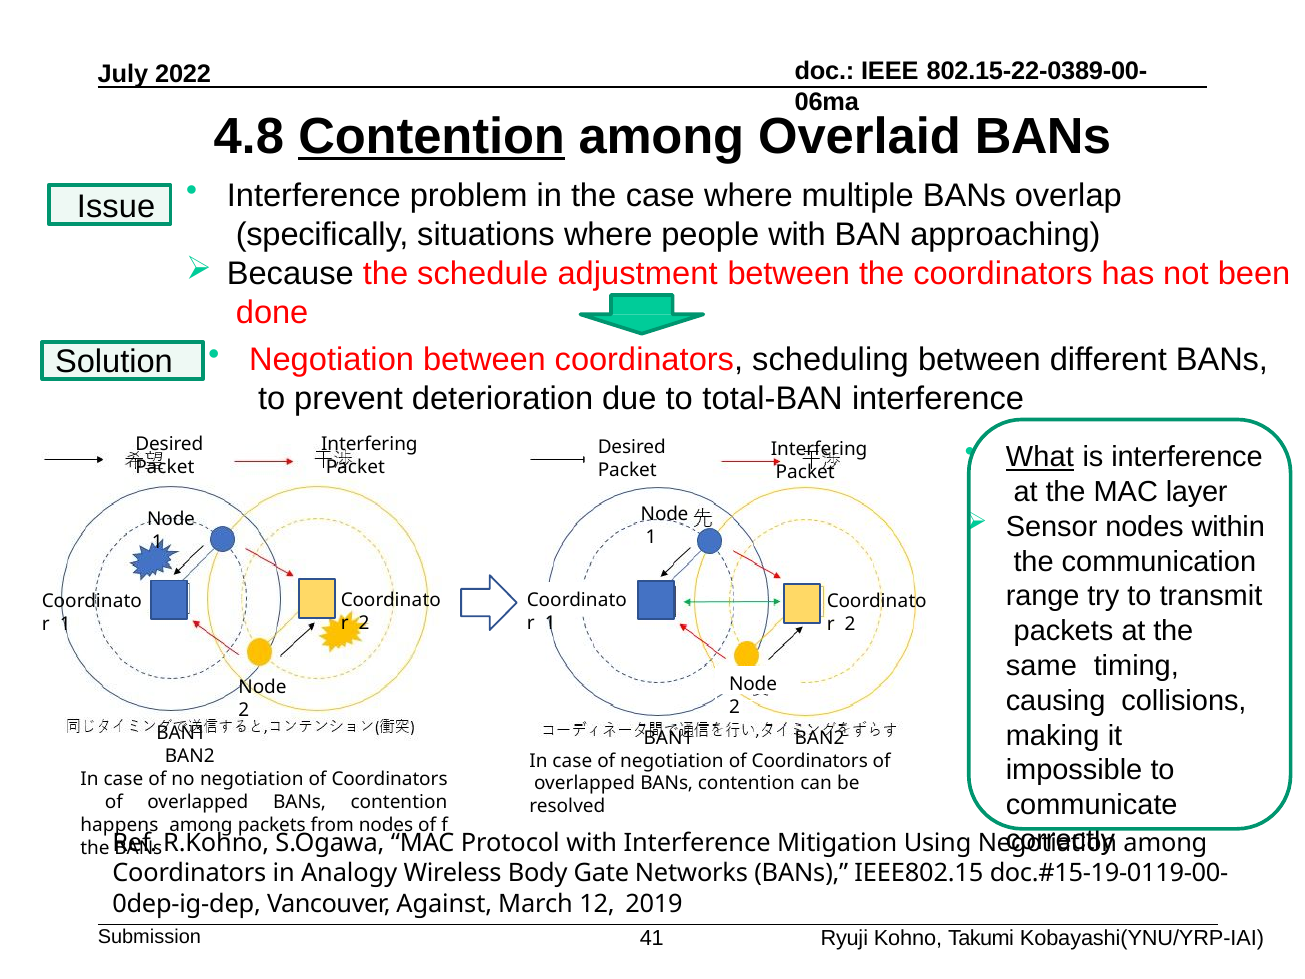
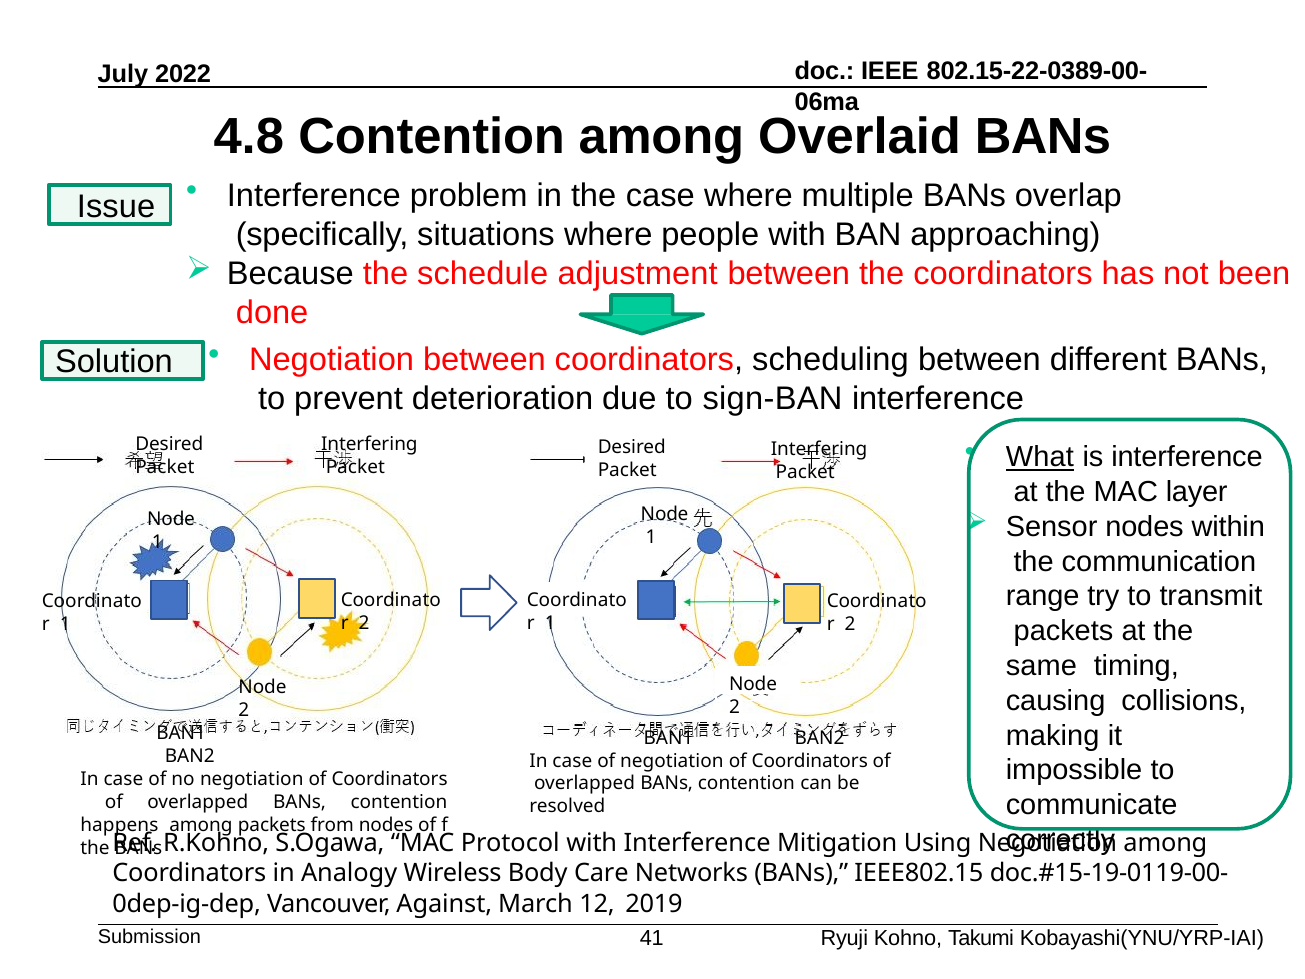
Contention at (432, 137) underline: present -> none
total-BAN: total-BAN -> sign-BAN
Gate: Gate -> Care
